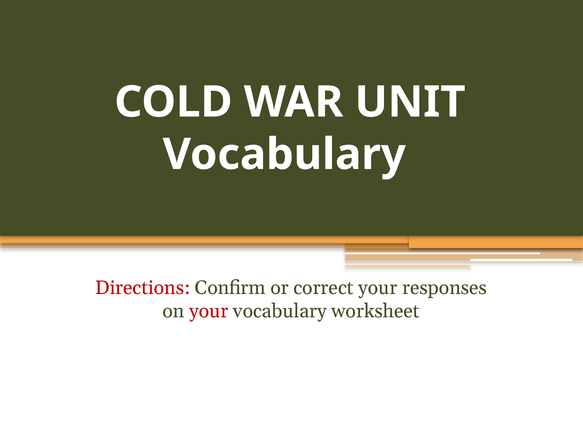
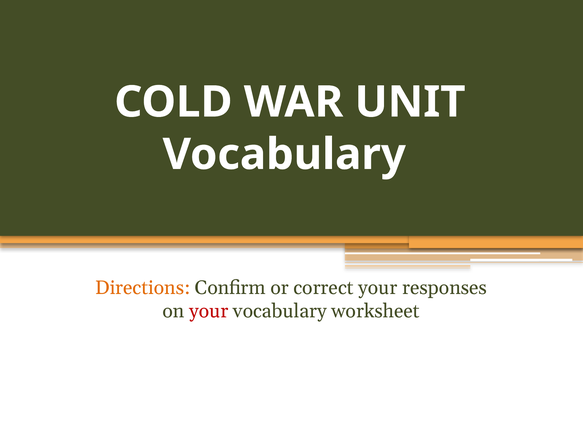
Directions colour: red -> orange
